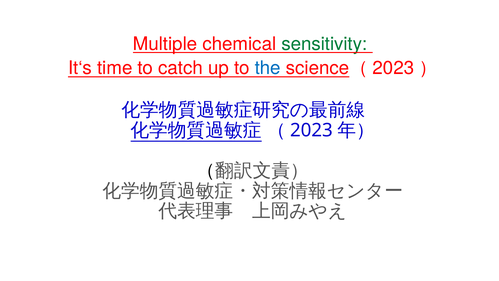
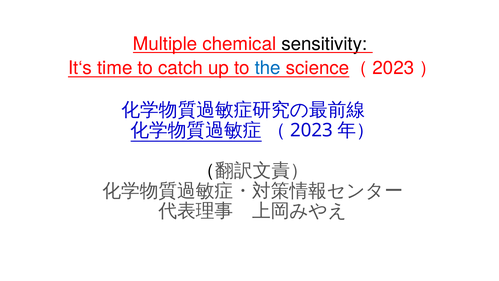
sensitivity colour: green -> black
